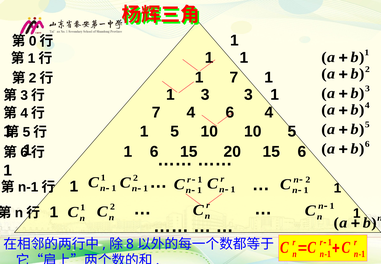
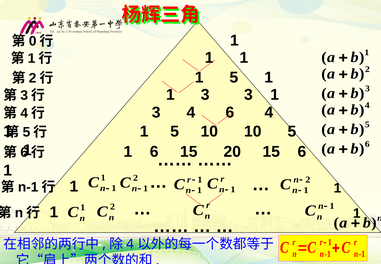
7 at (234, 78): 7 -> 5
7 at (156, 112): 7 -> 3
8 at (130, 244): 8 -> 4
